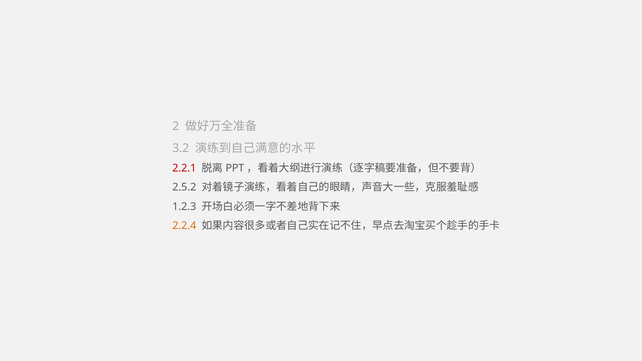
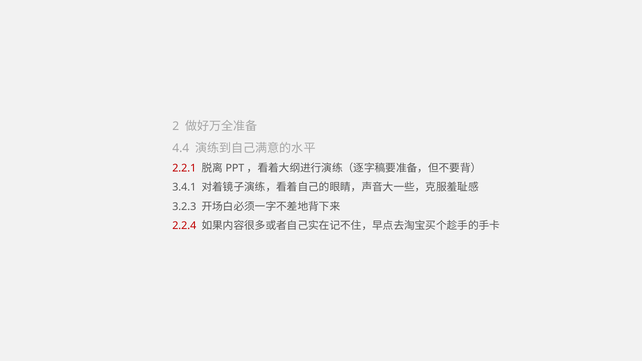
3.2: 3.2 -> 4.4
2.5.2: 2.5.2 -> 3.4.1
1.2.3: 1.2.3 -> 3.2.3
2.2.4 colour: orange -> red
